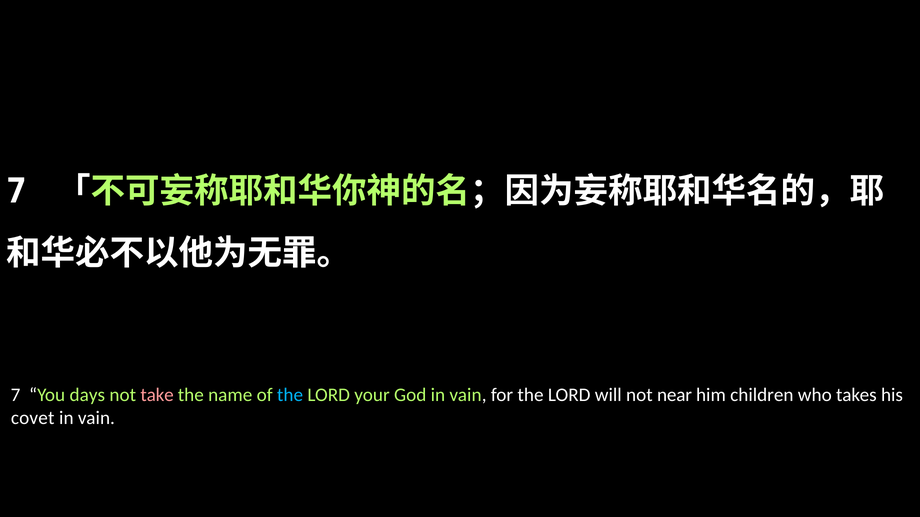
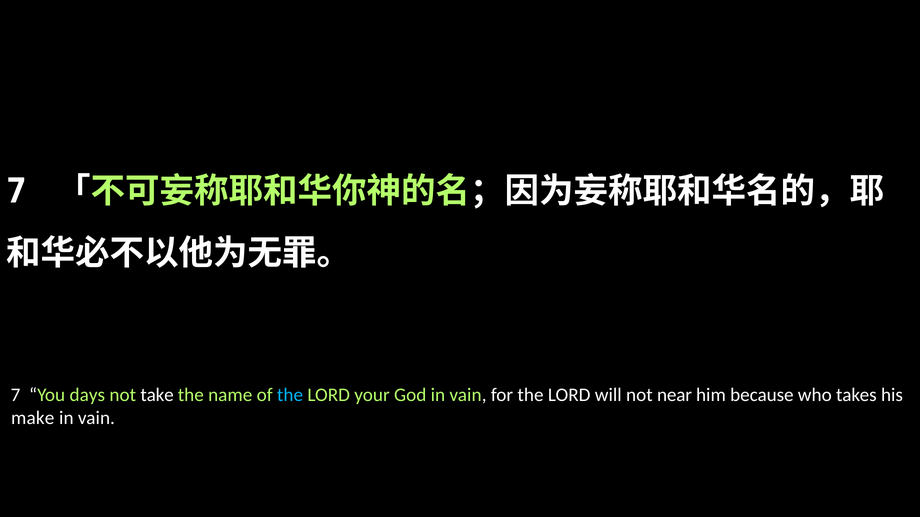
take colour: pink -> white
children: children -> because
covet: covet -> make
